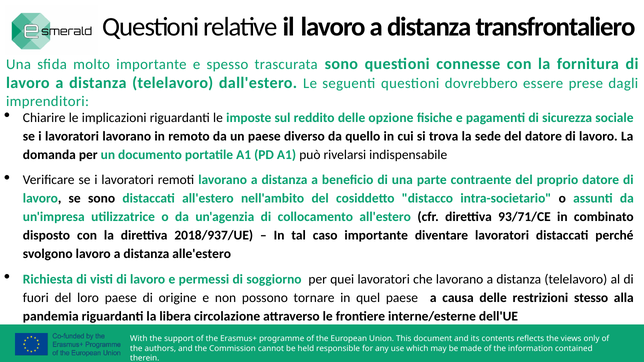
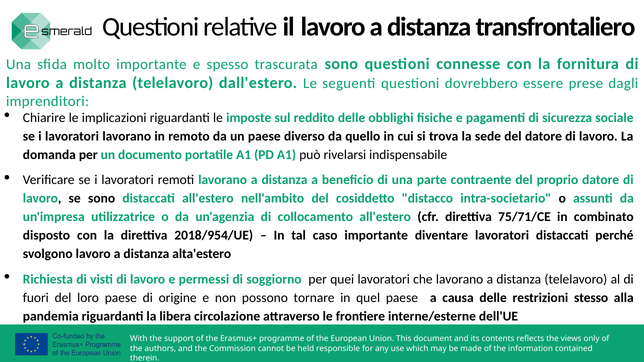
opzione: opzione -> obblighi
93/71/CE: 93/71/CE -> 75/71/CE
2018/937/UE: 2018/937/UE -> 2018/954/UE
alle'estero: alle'estero -> alta'estero
